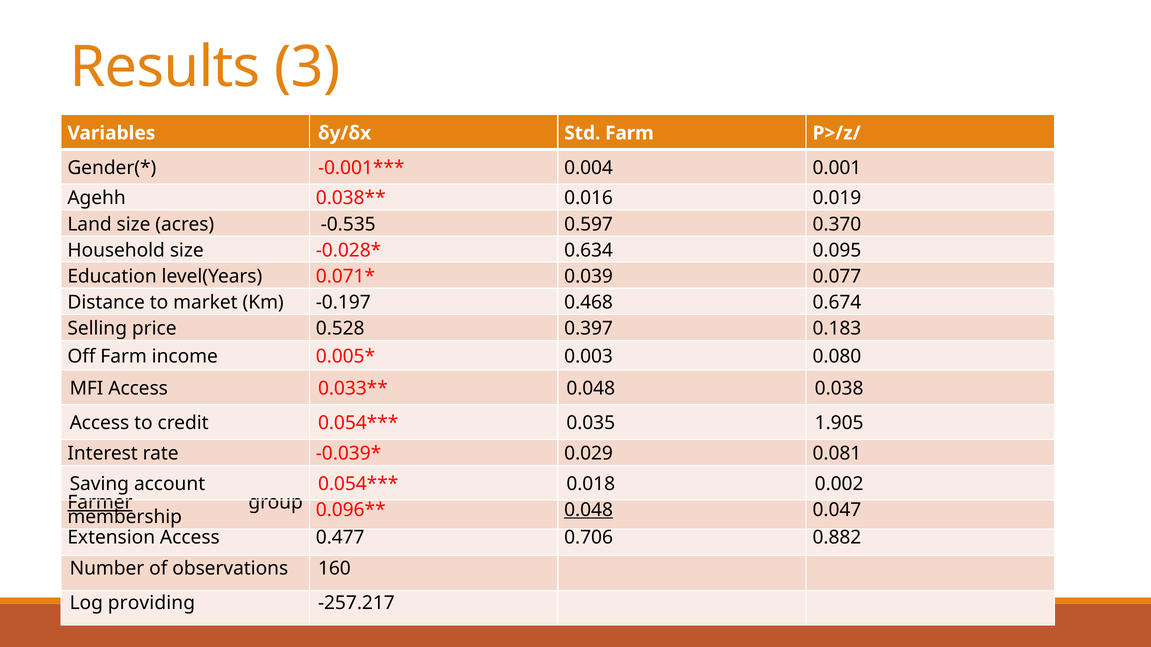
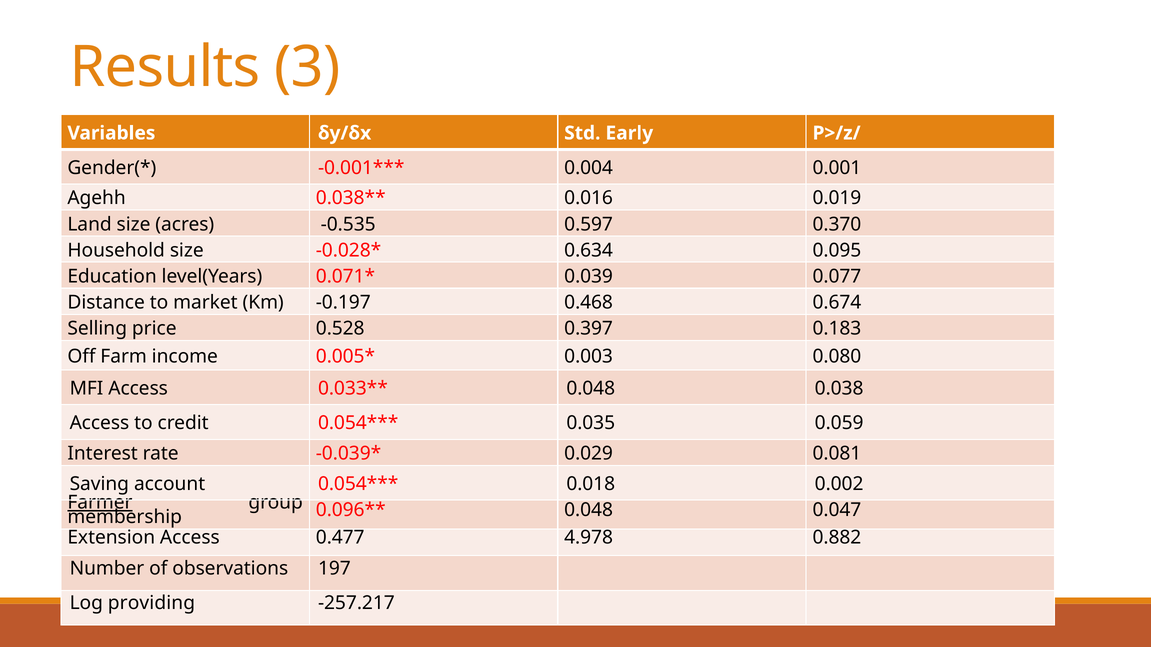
Std Farm: Farm -> Early
1.905: 1.905 -> 0.059
0.048 at (589, 510) underline: present -> none
0.706: 0.706 -> 4.978
160: 160 -> 197
